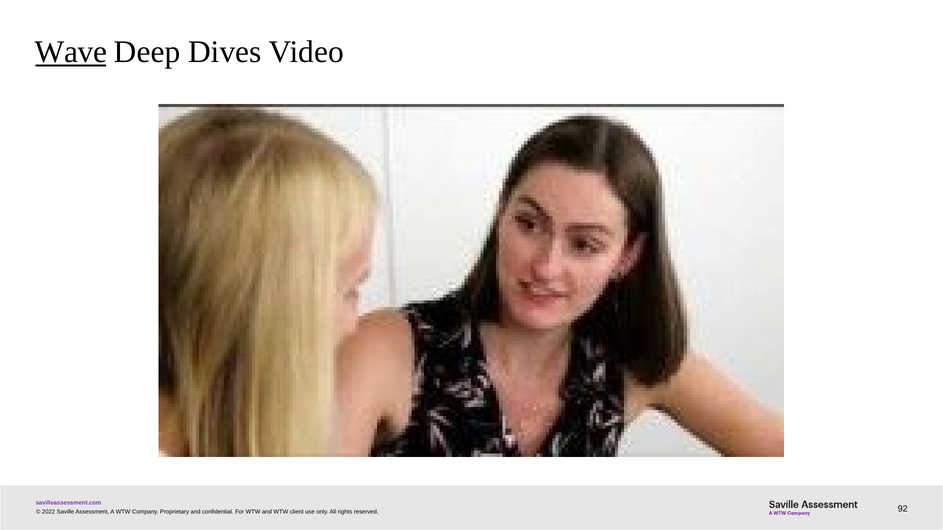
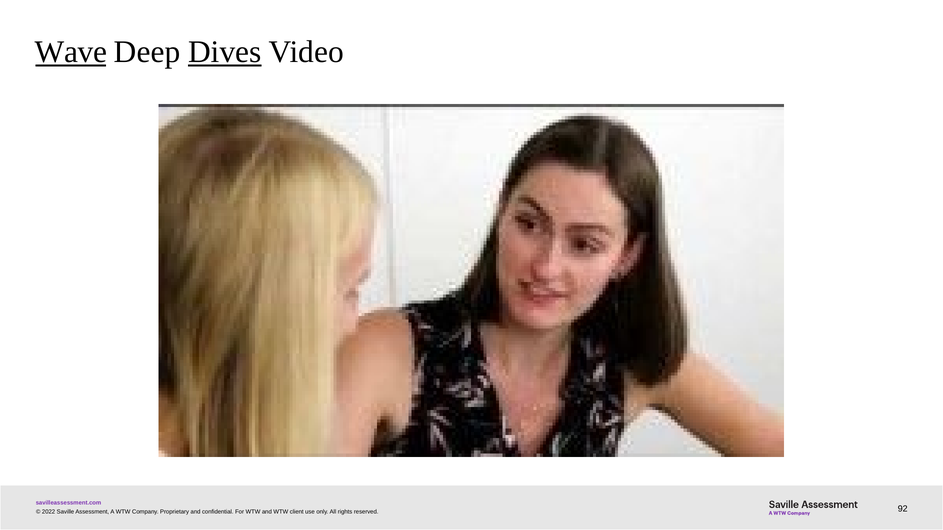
Dives underline: none -> present
